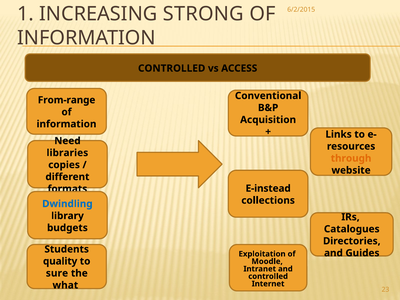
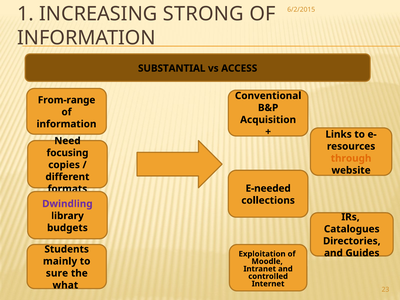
CONTROLLED at (172, 68): CONTROLLED -> SUBSTANTIAL
libraries: libraries -> focusing
E-instead: E-instead -> E-needed
Dwindling colour: blue -> purple
quality: quality -> mainly
